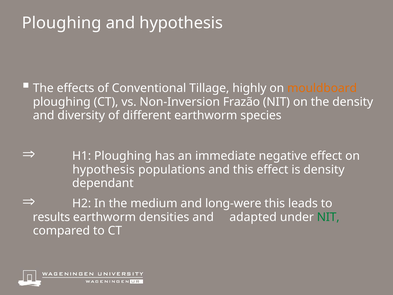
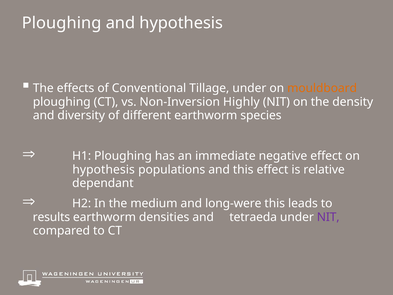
Tillage highly: highly -> under
Frazão: Frazão -> Highly
is density: density -> relative
adapted: adapted -> tetraeda
NIT at (328, 217) colour: green -> purple
